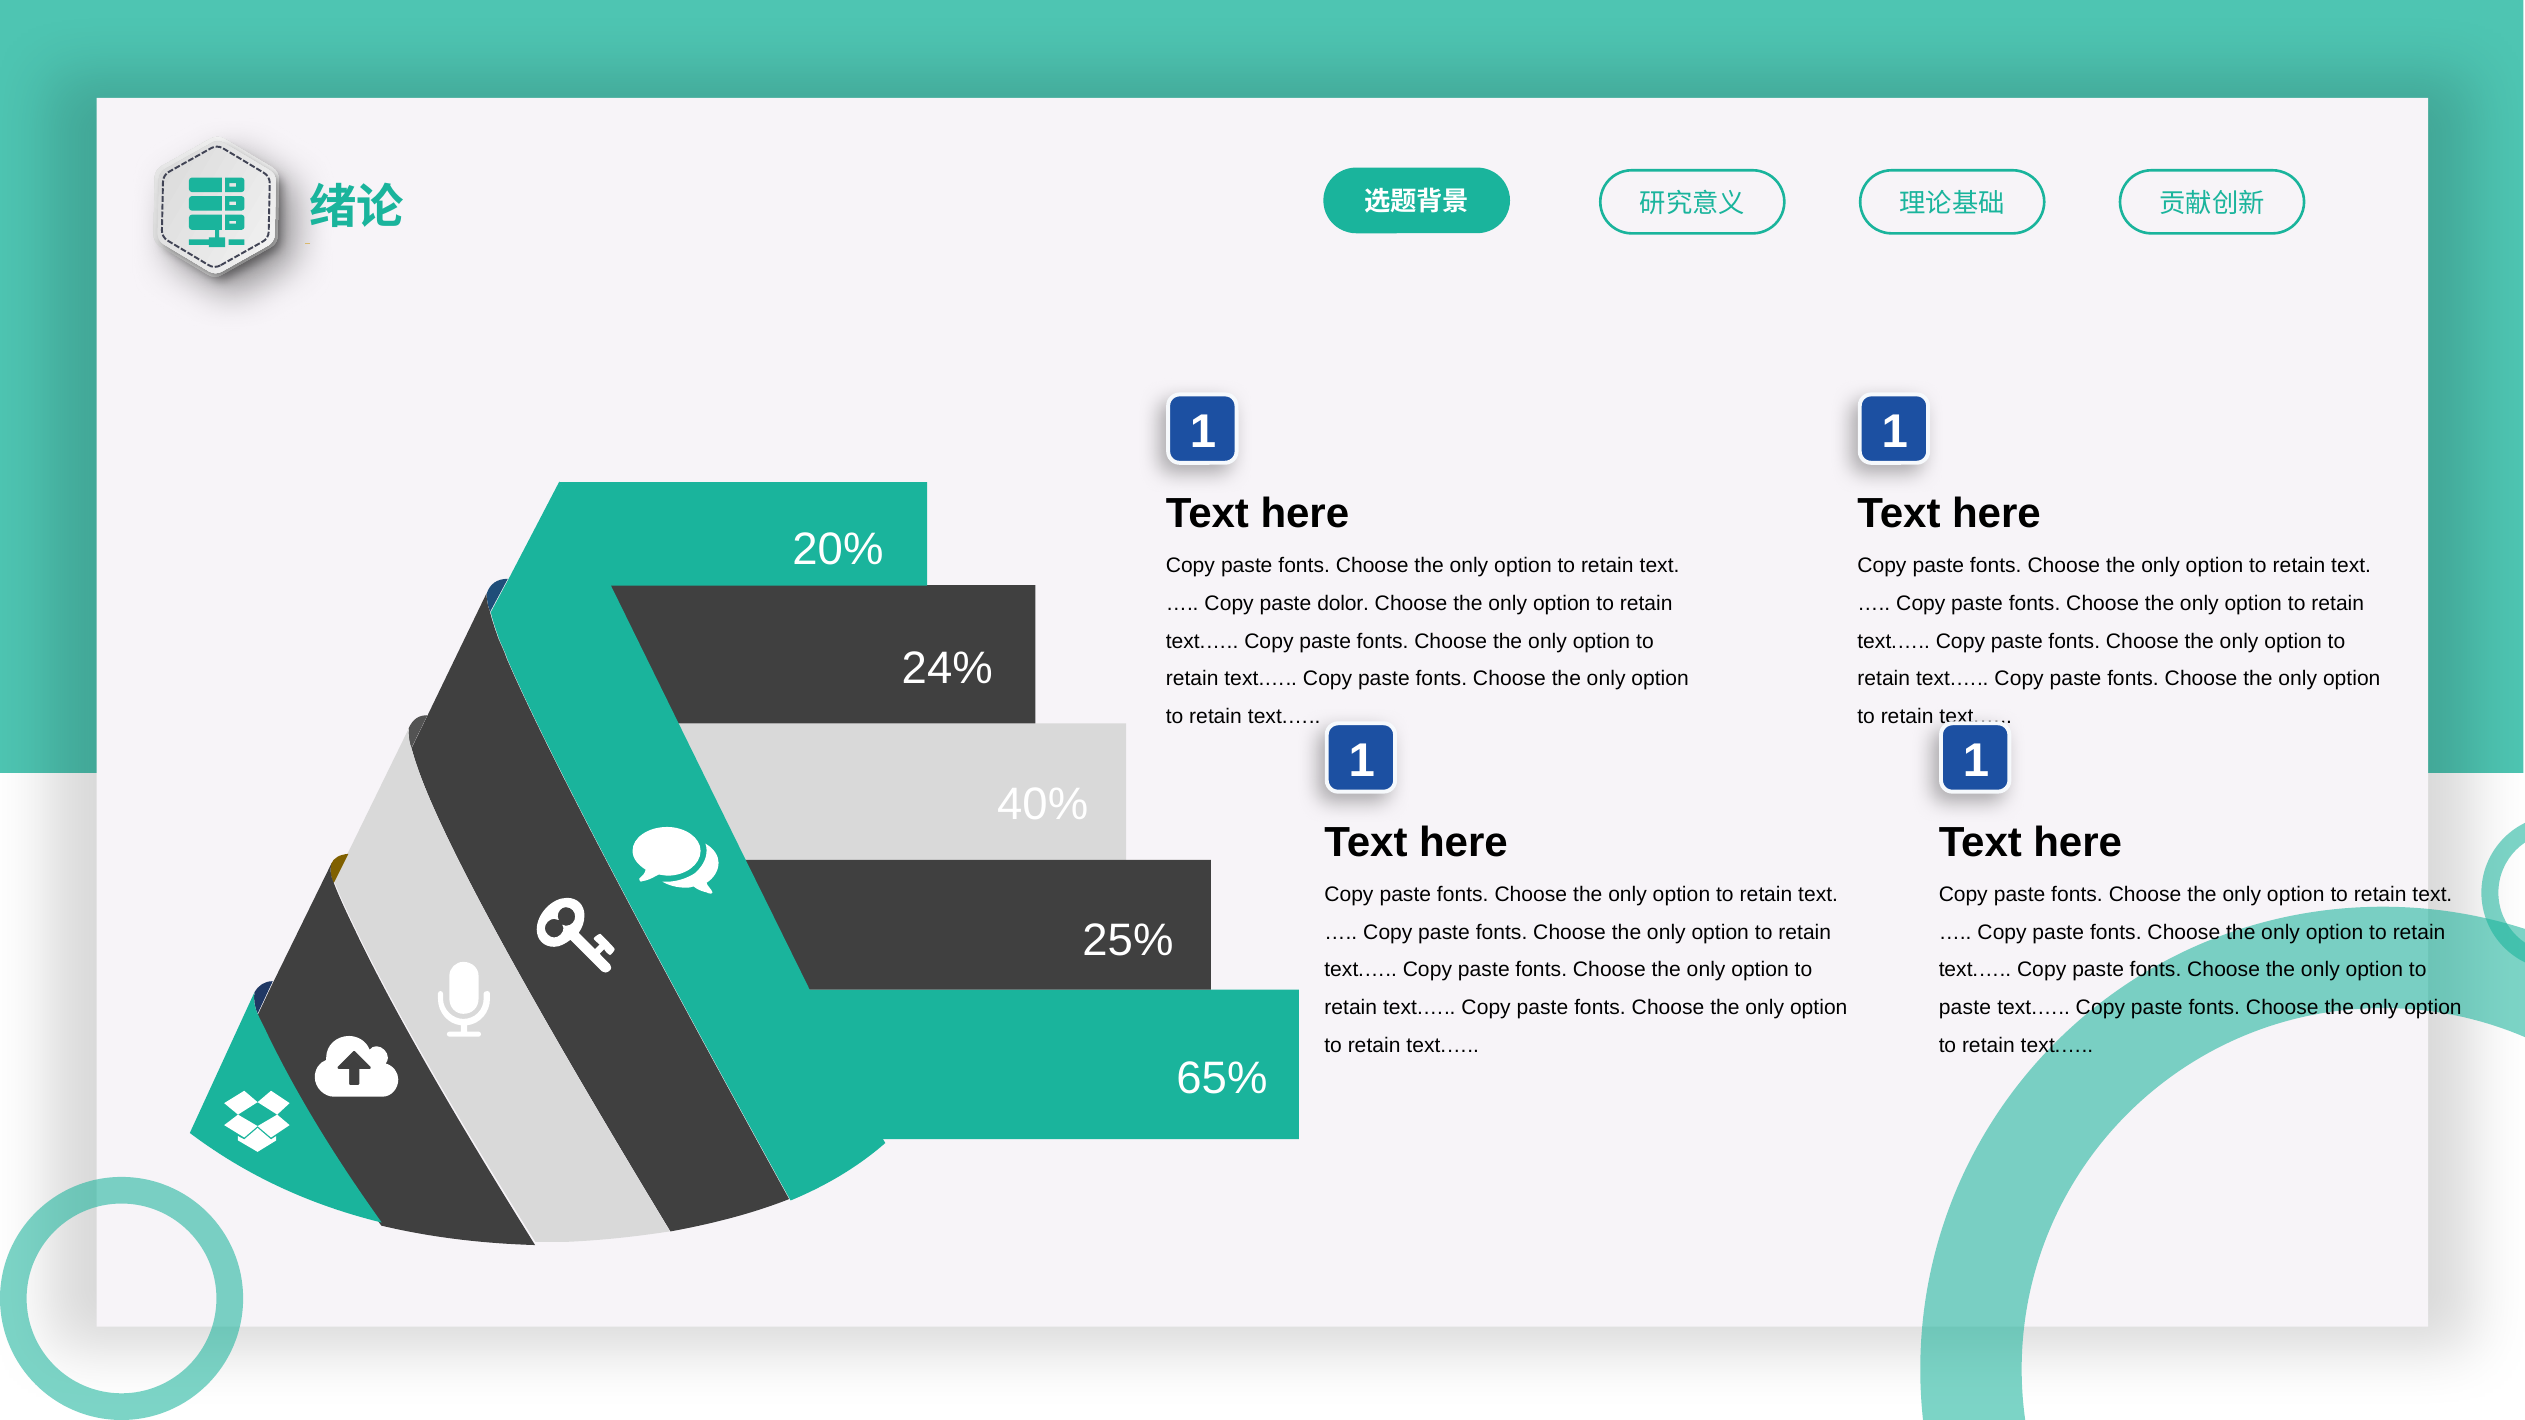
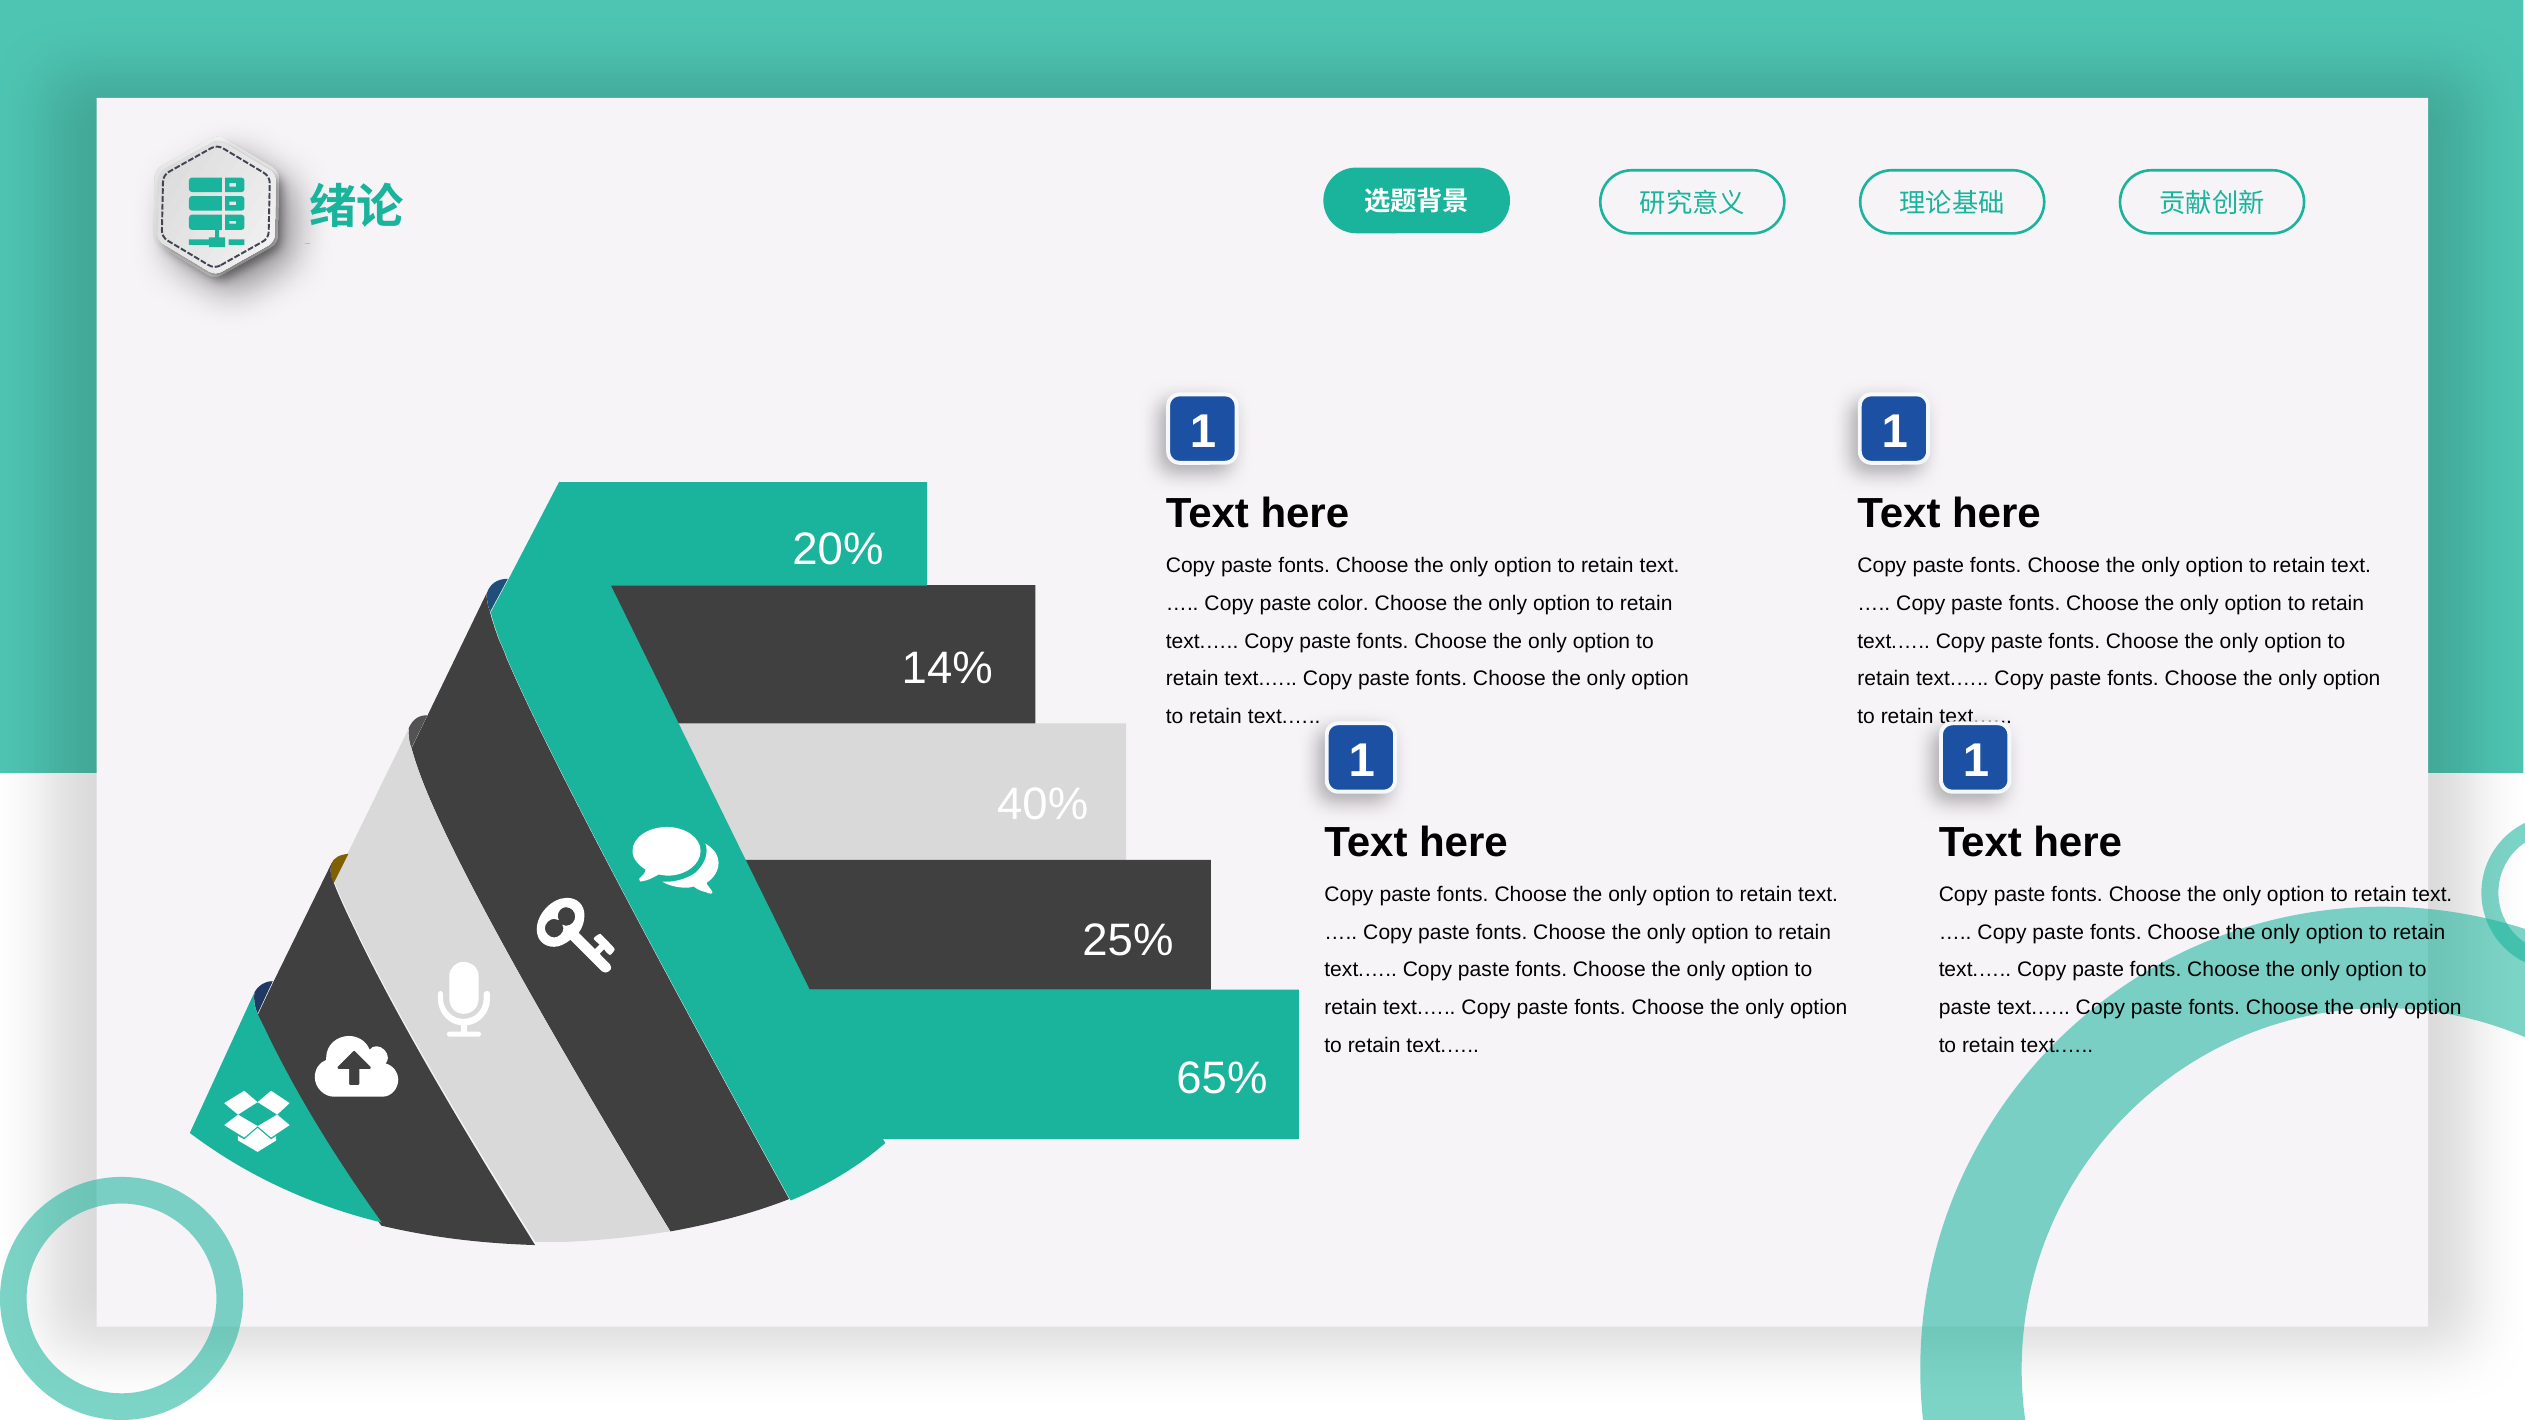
dolor: dolor -> color
24%: 24% -> 14%
